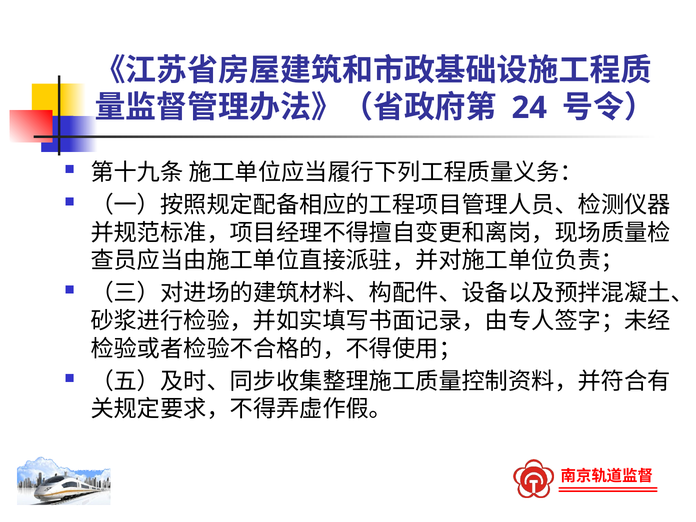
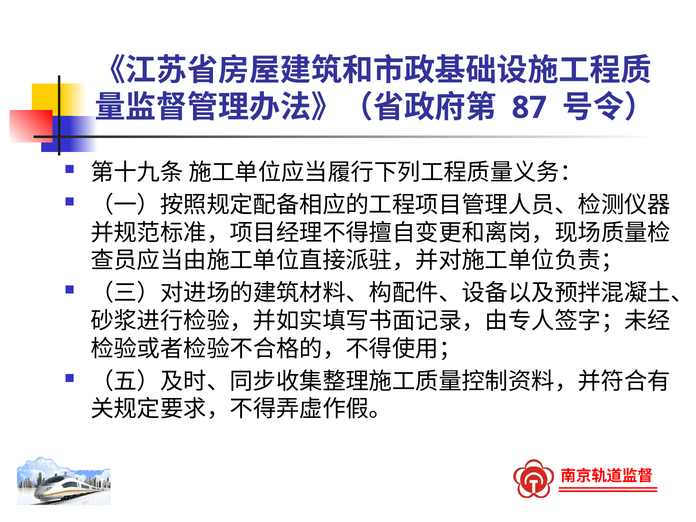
24: 24 -> 87
